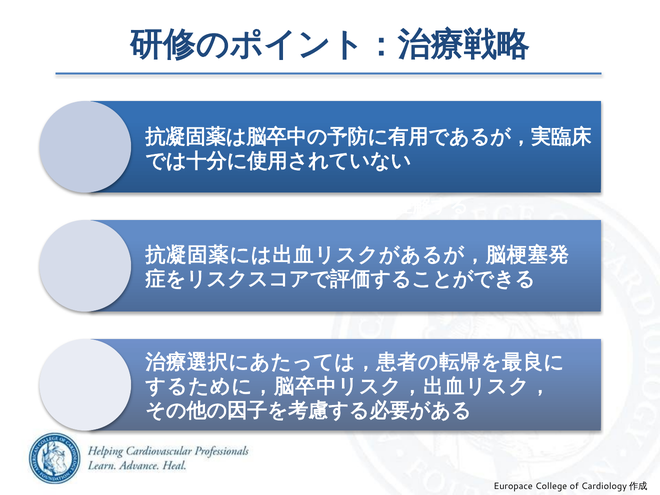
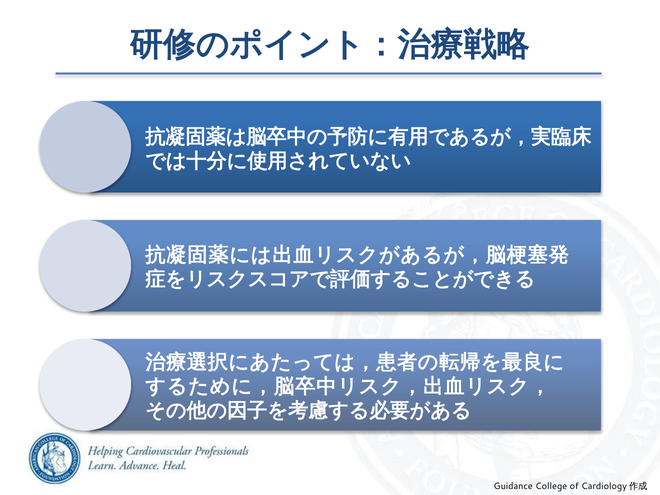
Europace: Europace -> Guidance
